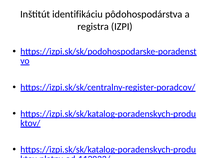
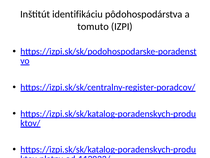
registra: registra -> tomuto
